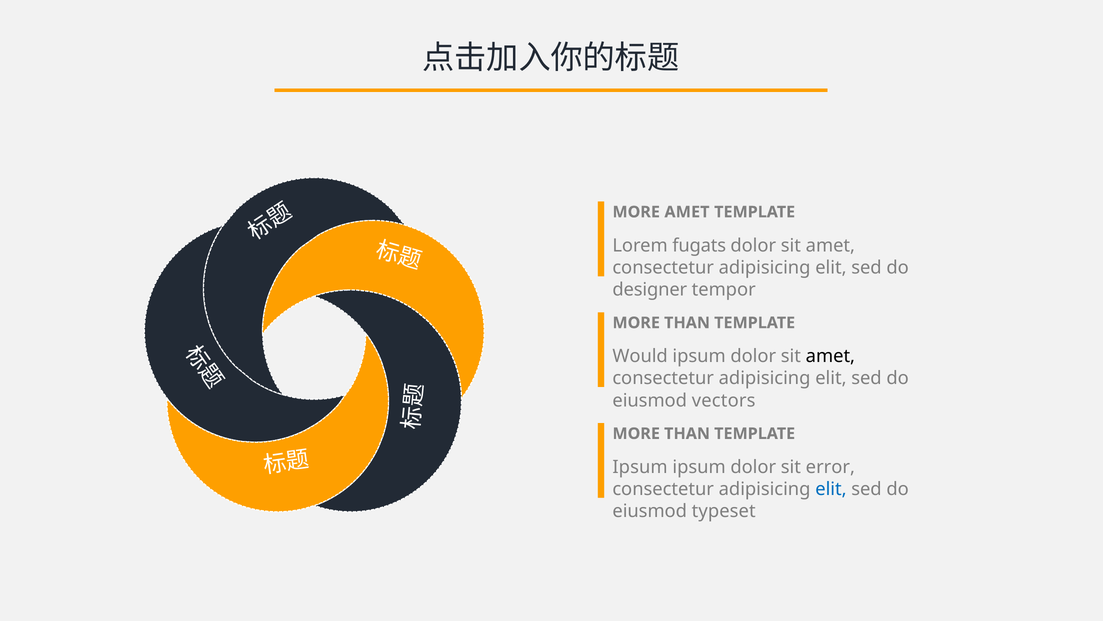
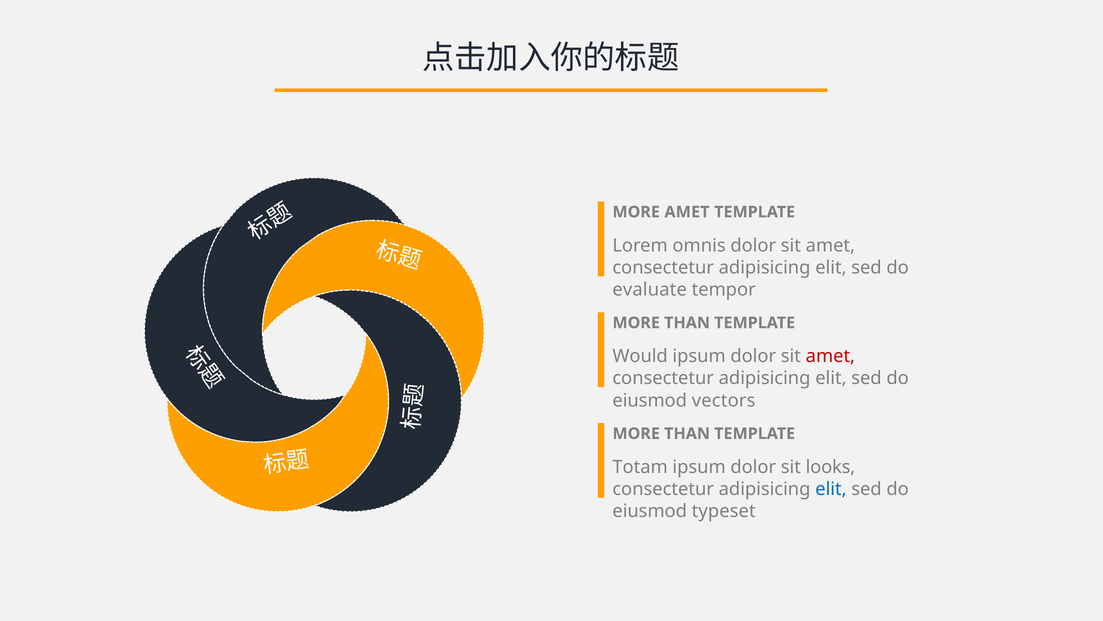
fugats: fugats -> omnis
designer: designer -> evaluate
amet at (830, 356) colour: black -> red
Ipsum at (640, 467): Ipsum -> Totam
error: error -> looks
